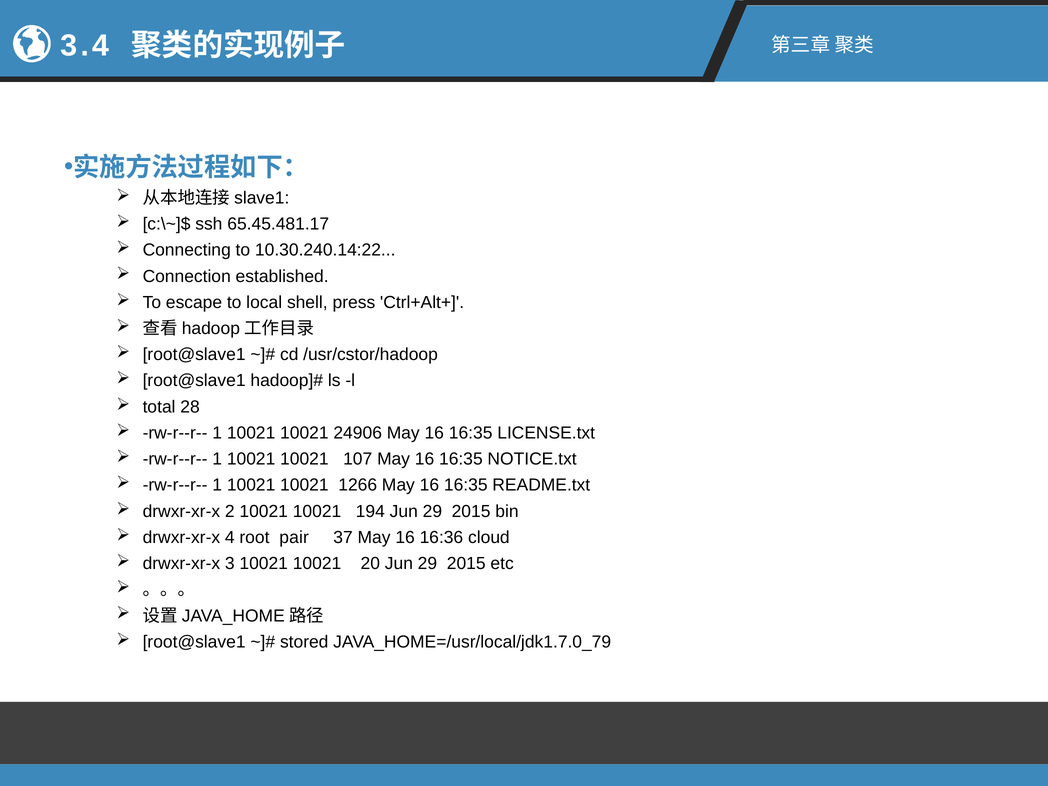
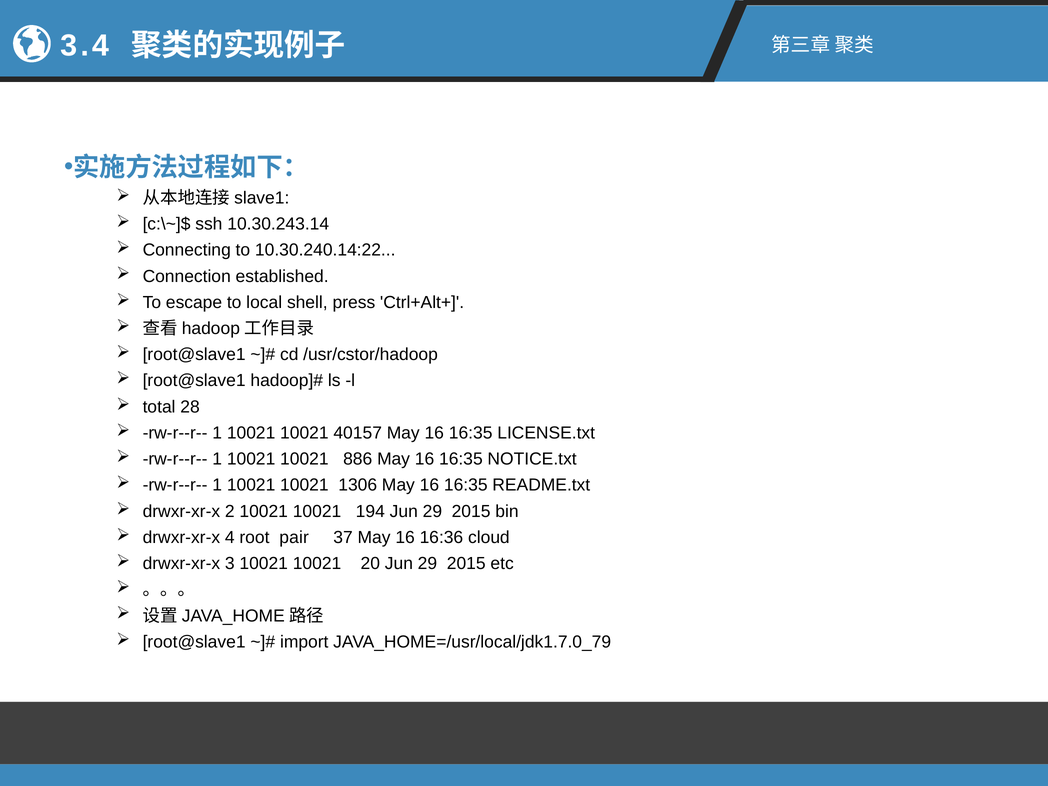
65.45.481.17: 65.45.481.17 -> 10.30.243.14
24906: 24906 -> 40157
107: 107 -> 886
1266: 1266 -> 1306
stored: stored -> import
